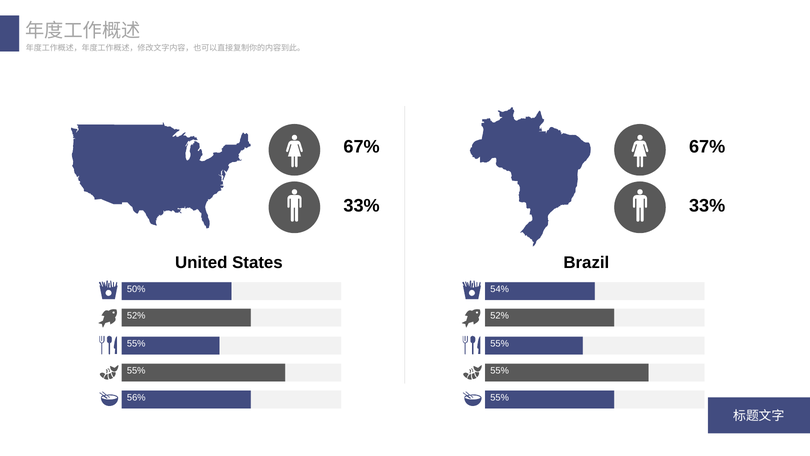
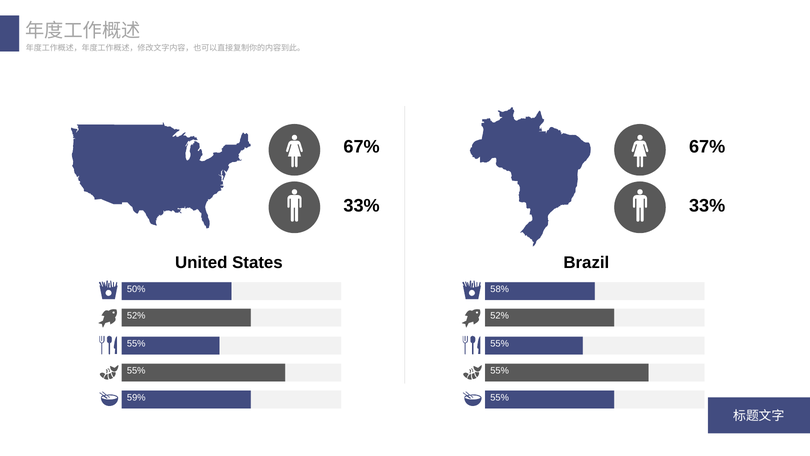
54%: 54% -> 58%
56%: 56% -> 59%
